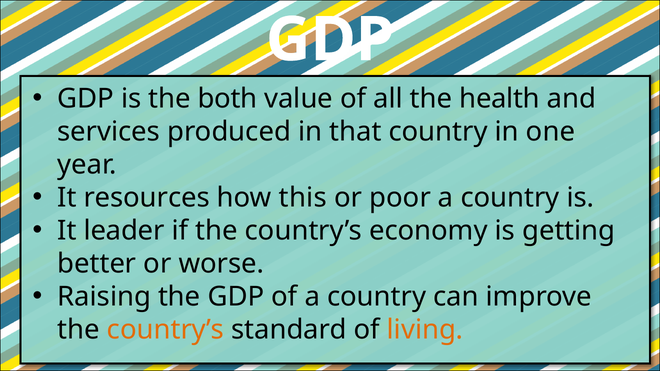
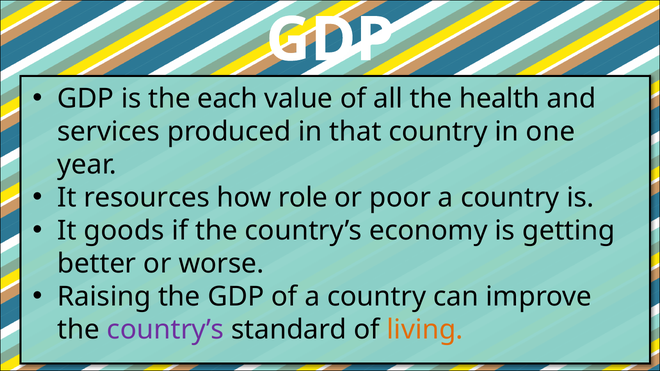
both: both -> each
this: this -> role
leader: leader -> goods
country’s at (165, 330) colour: orange -> purple
